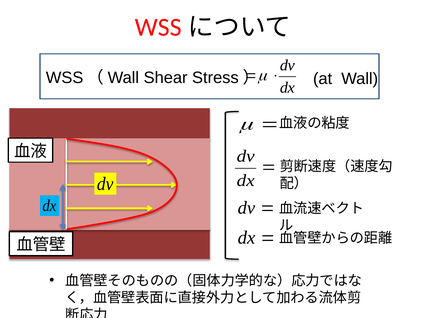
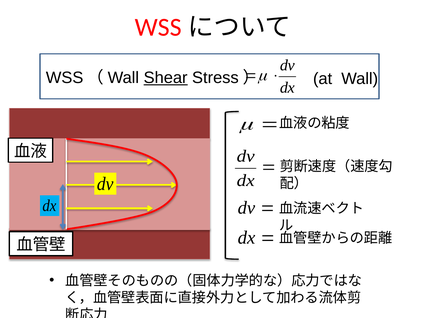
Shear underline: none -> present
